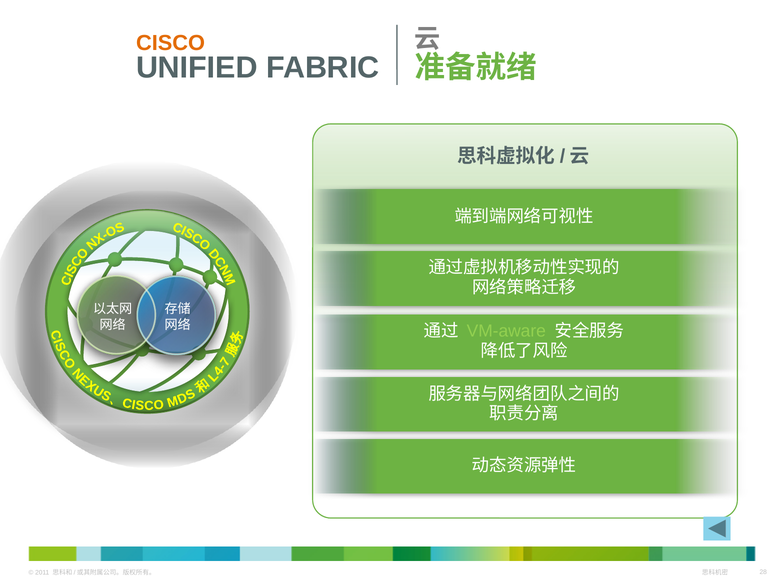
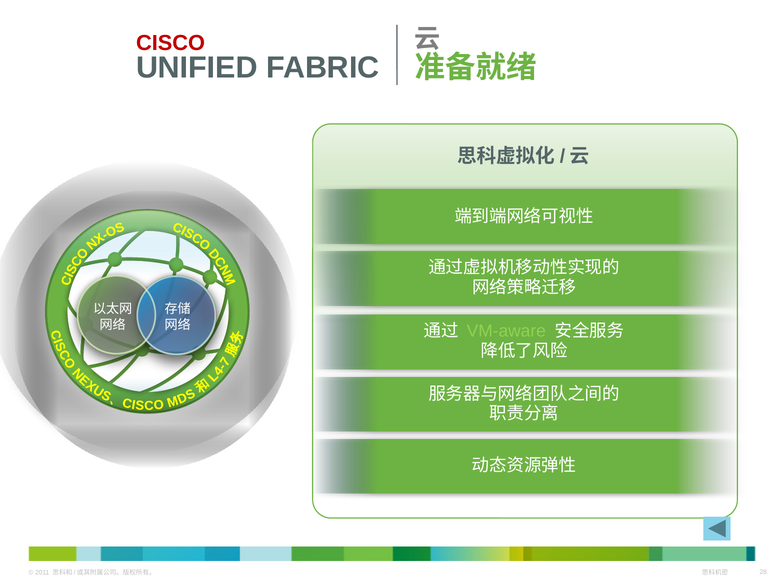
CISCO colour: orange -> red
